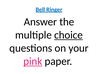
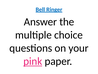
choice underline: present -> none
